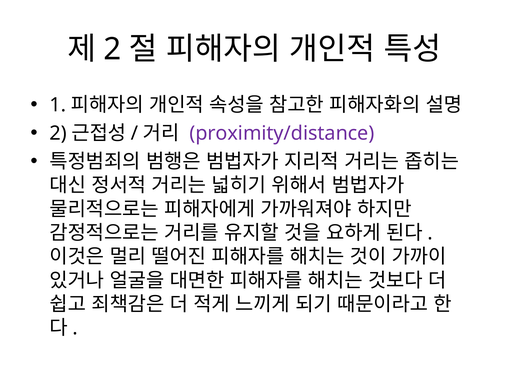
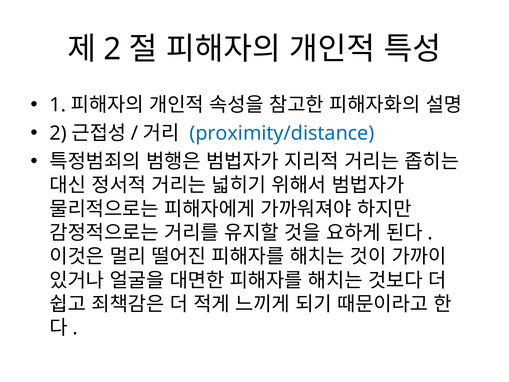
proximity/distance colour: purple -> blue
